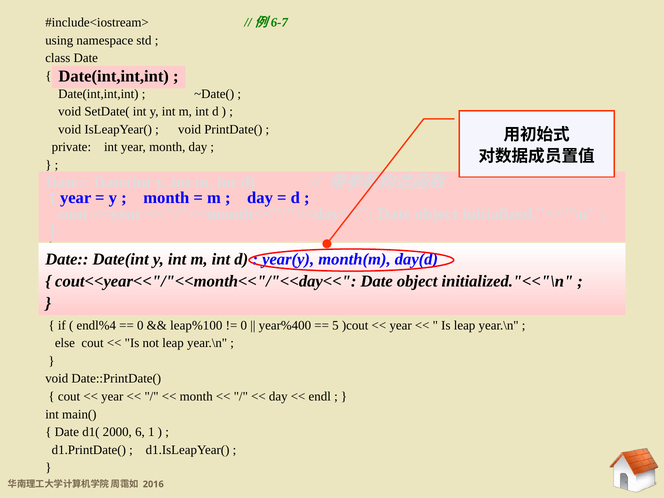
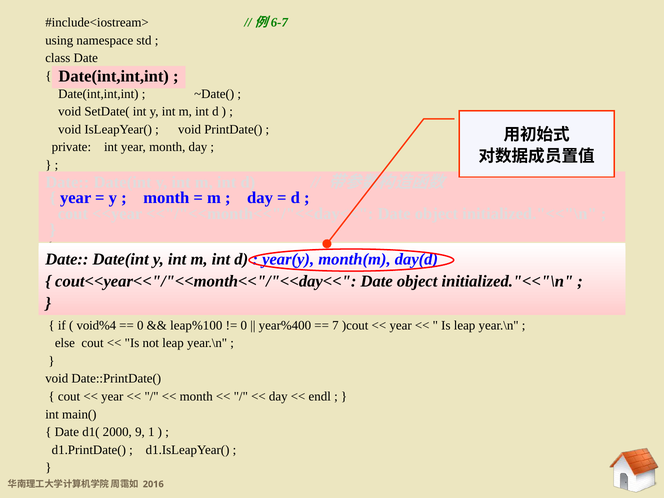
endl%4: endl%4 -> void%4
5: 5 -> 7
6: 6 -> 9
